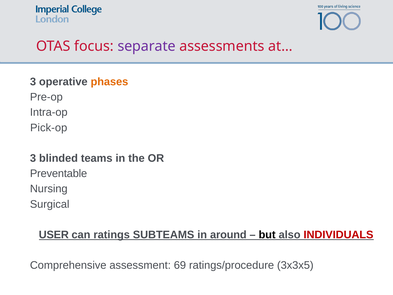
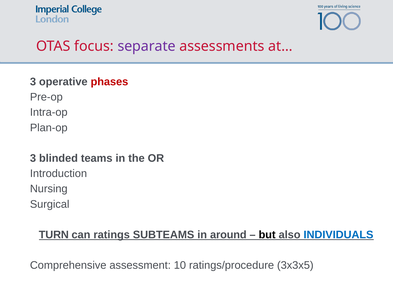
phases colour: orange -> red
Pick-op: Pick-op -> Plan-op
Preventable: Preventable -> Introduction
USER: USER -> TURN
INDIVIDUALS colour: red -> blue
69: 69 -> 10
